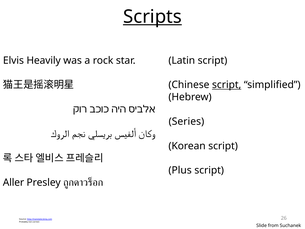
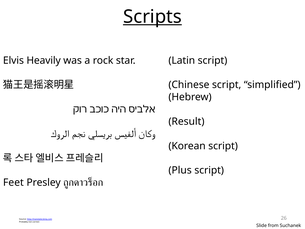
script at (227, 85) underline: present -> none
Series: Series -> Result
Aller: Aller -> Feet
